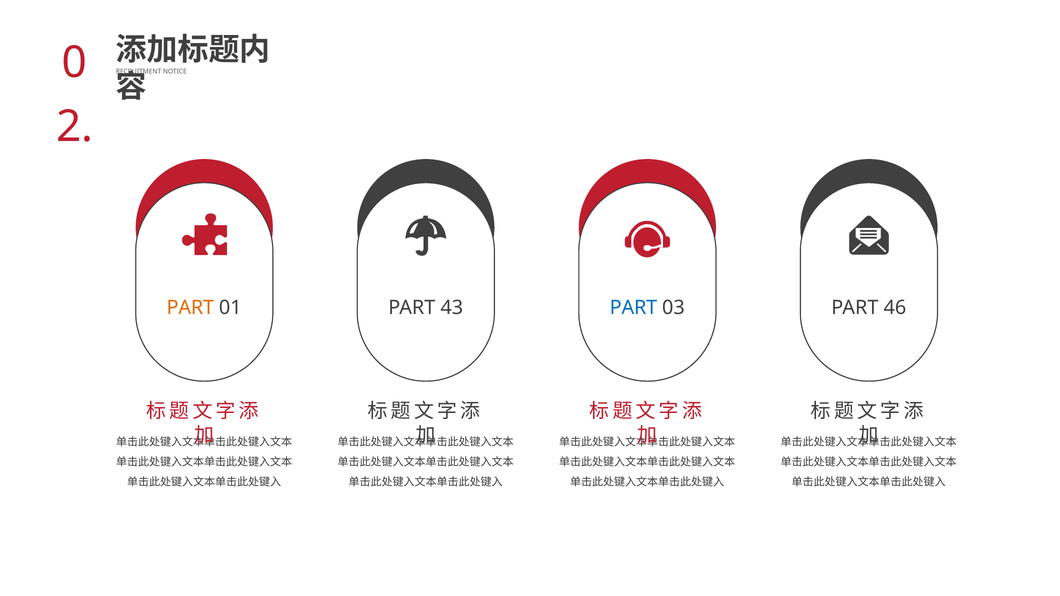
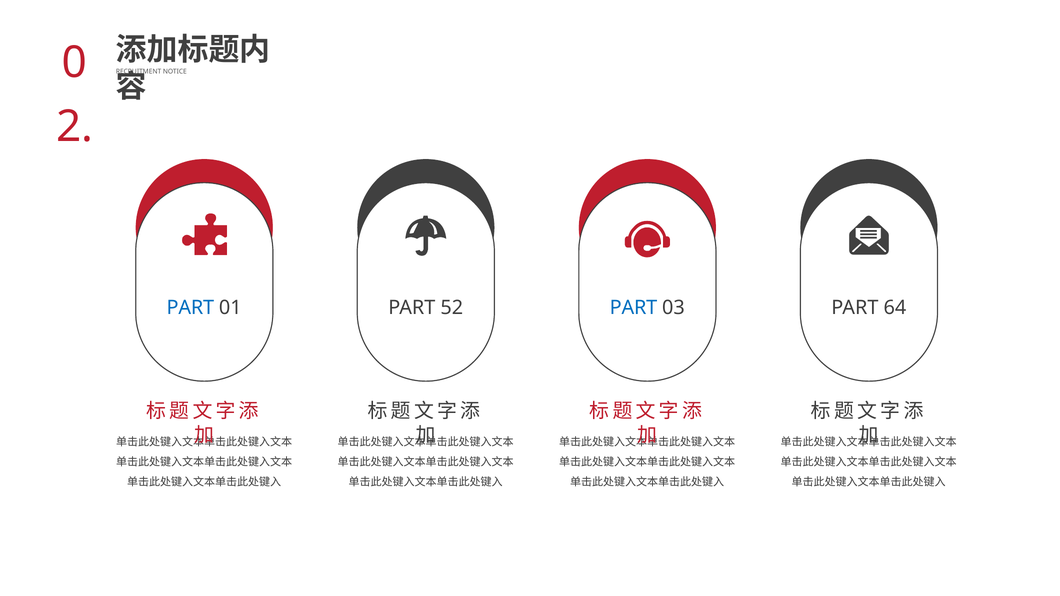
PART at (190, 308) colour: orange -> blue
43: 43 -> 52
46: 46 -> 64
